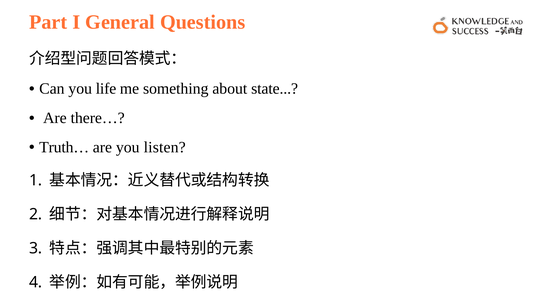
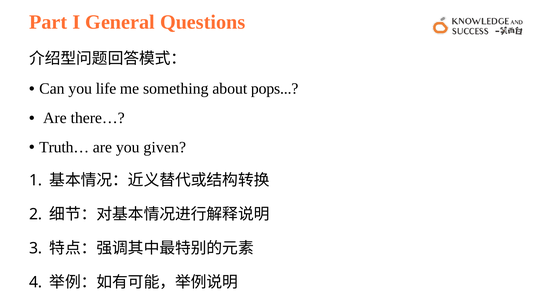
state: state -> pops
listen: listen -> given
